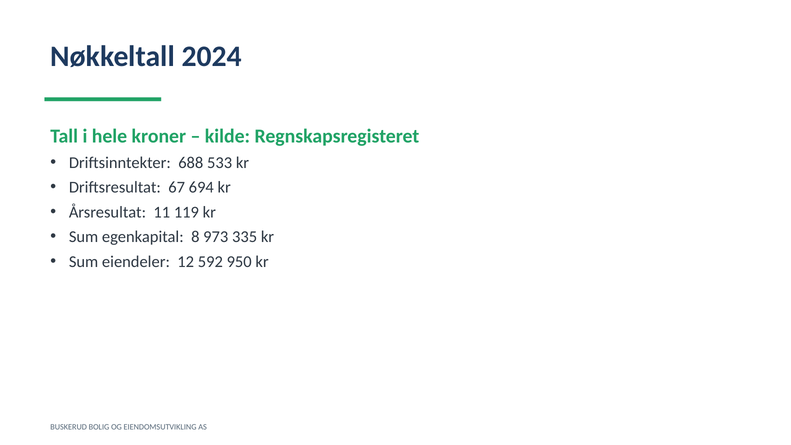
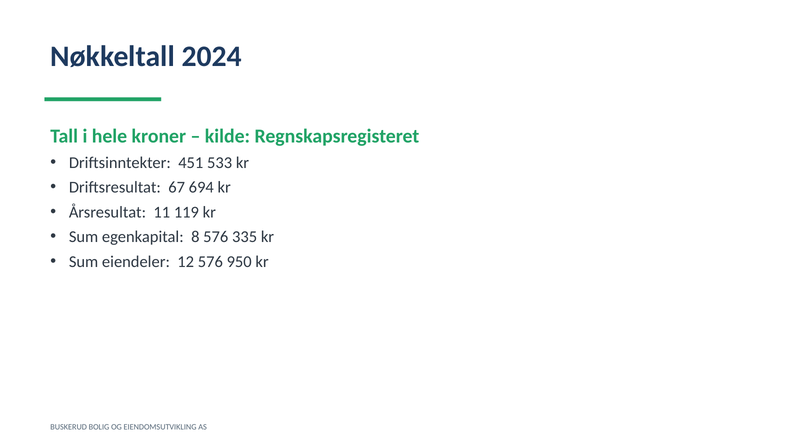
688: 688 -> 451
8 973: 973 -> 576
12 592: 592 -> 576
